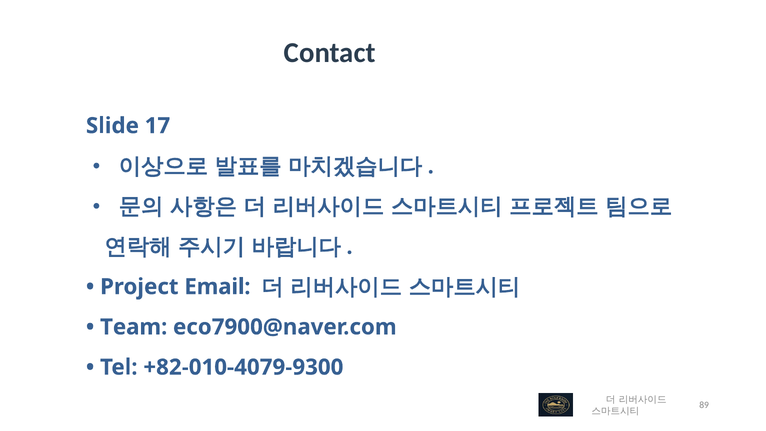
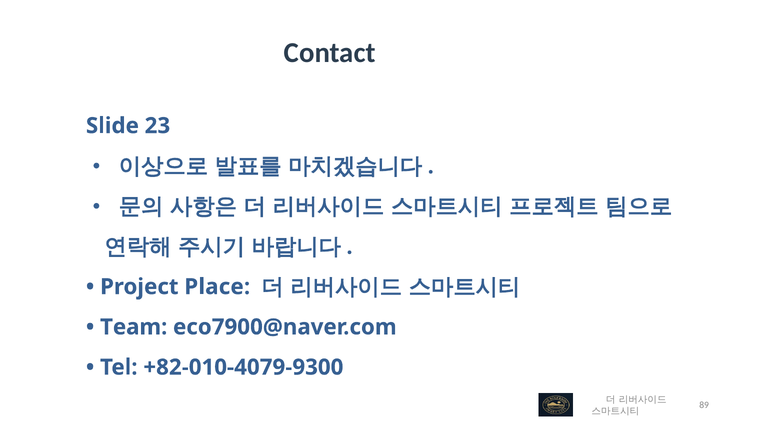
17: 17 -> 23
Email: Email -> Place
